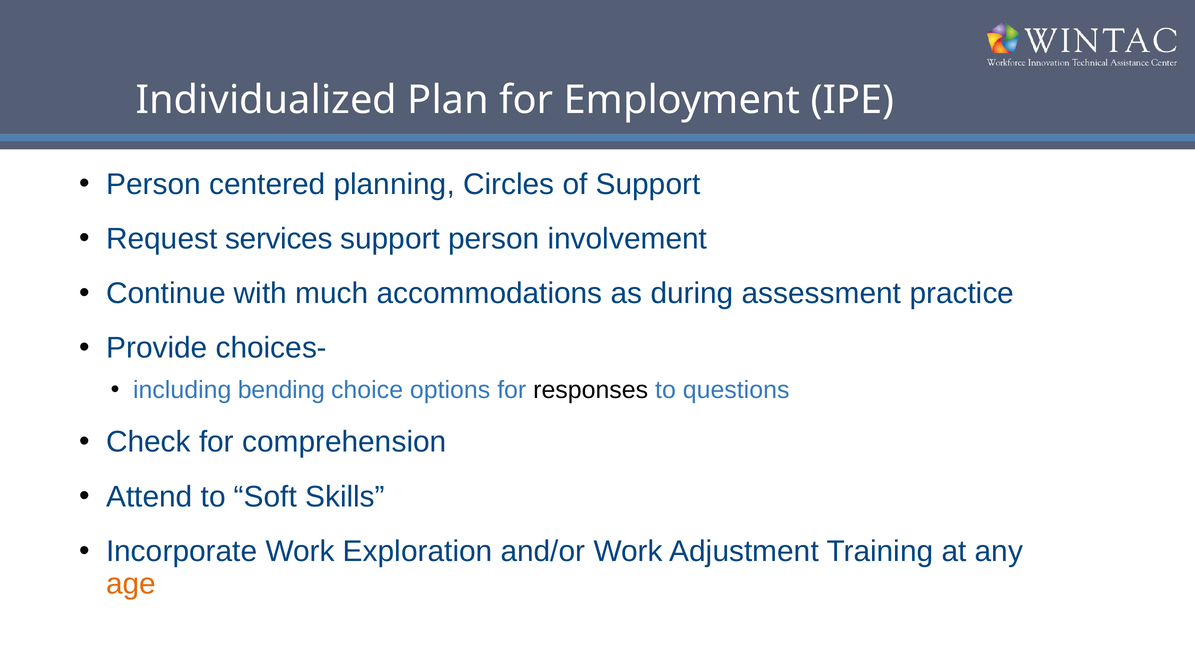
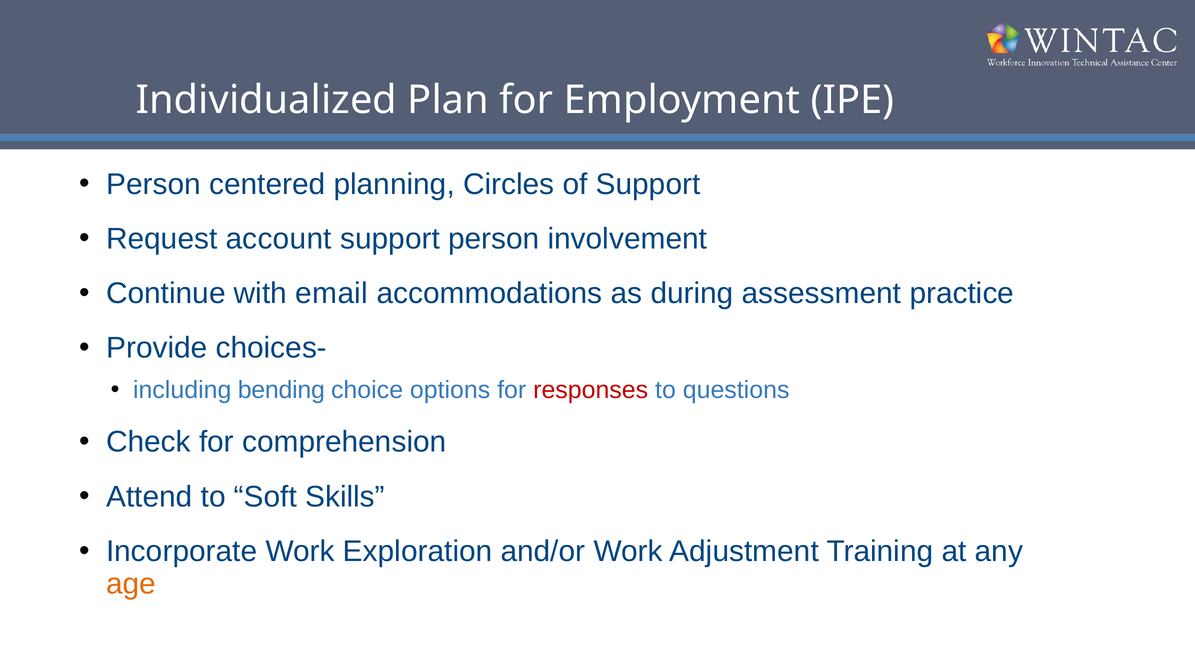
services: services -> account
much: much -> email
responses colour: black -> red
